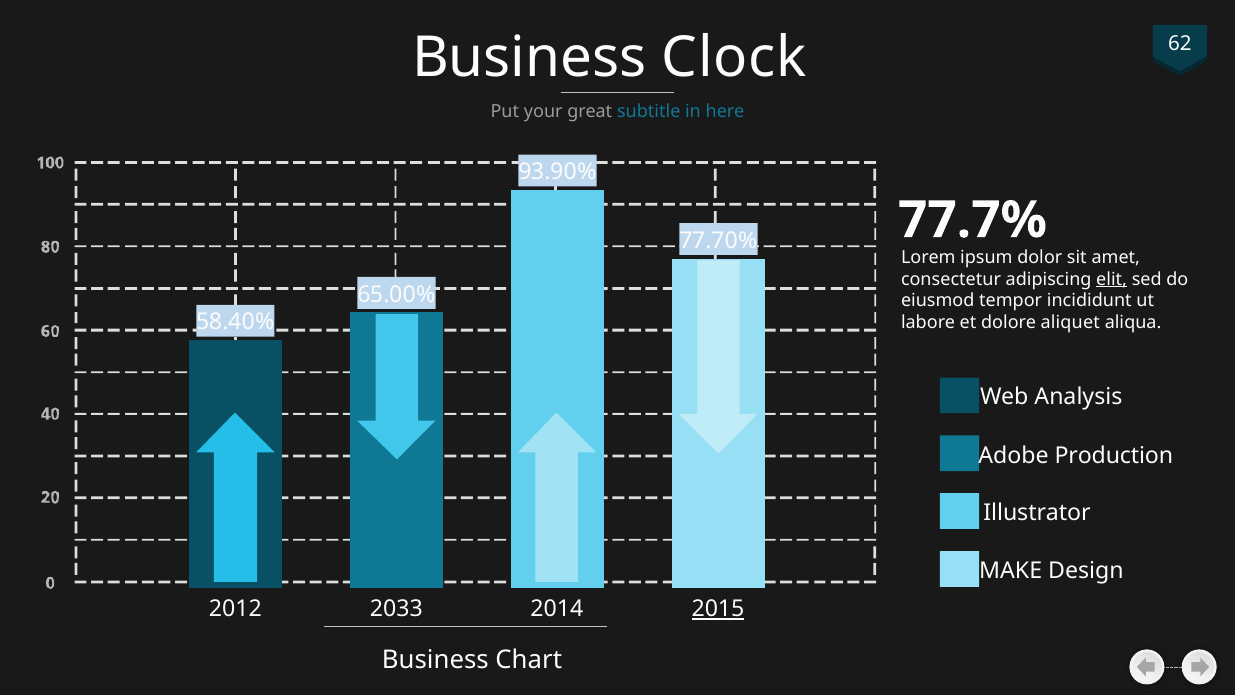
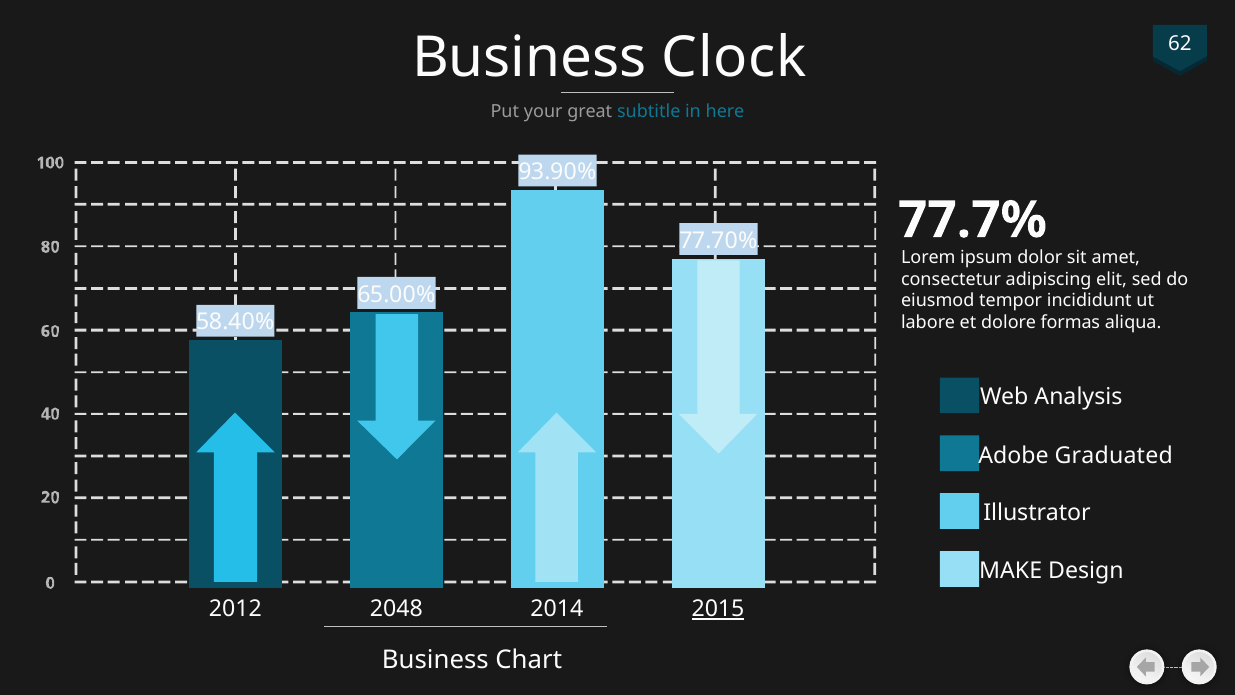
elit underline: present -> none
aliquet: aliquet -> formas
Production: Production -> Graduated
2033: 2033 -> 2048
